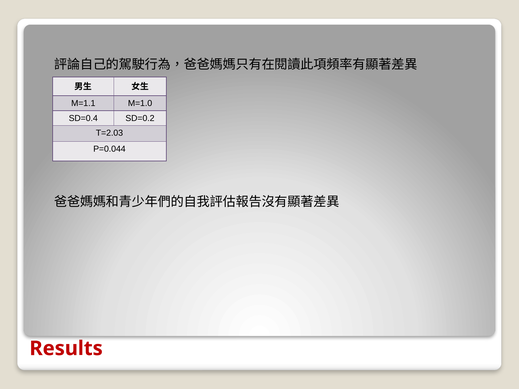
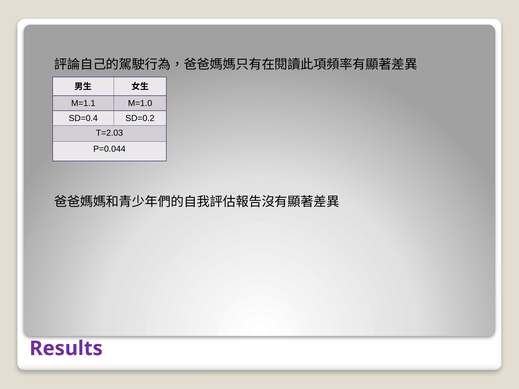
Results colour: red -> purple
